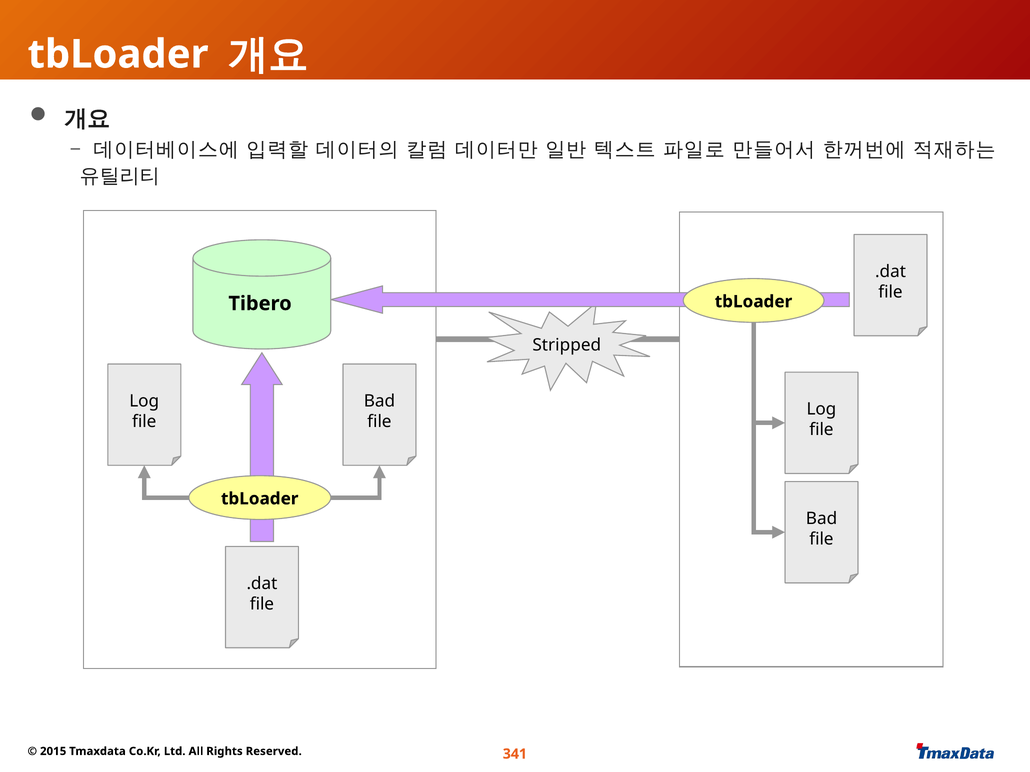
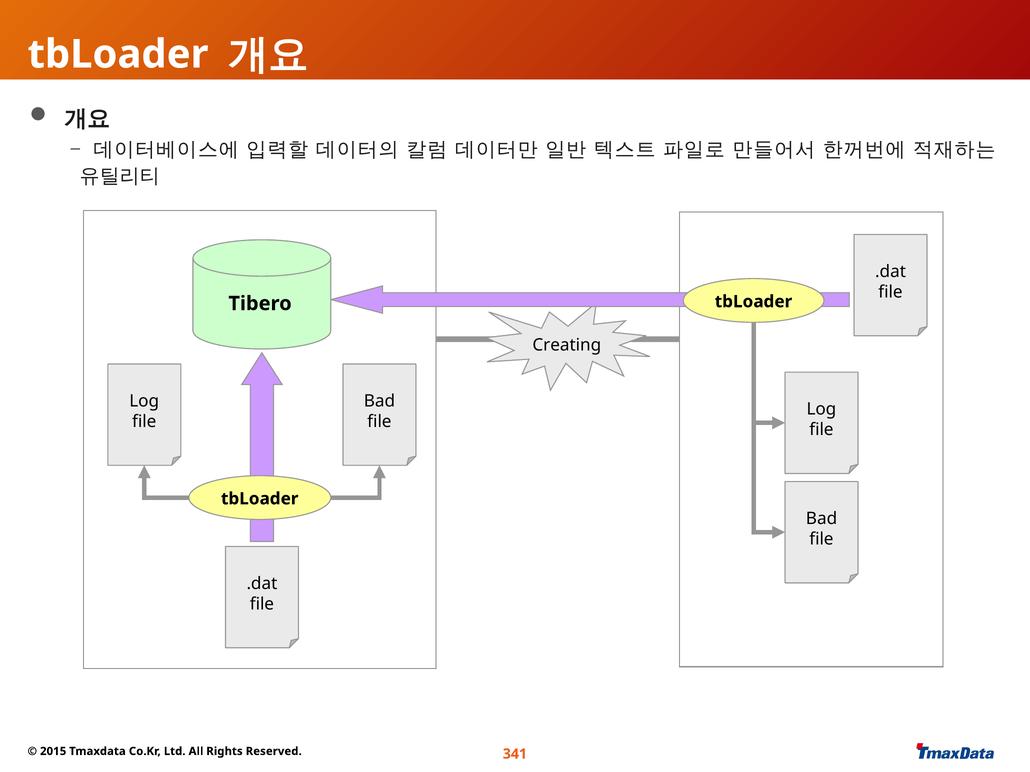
Stripped: Stripped -> Creating
